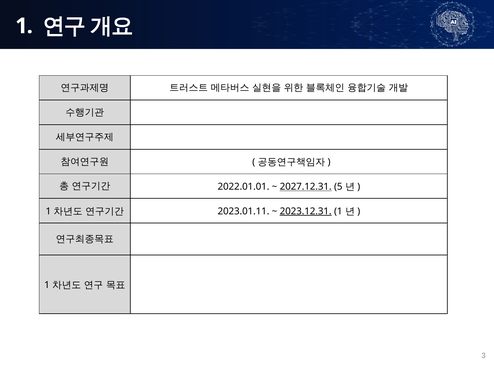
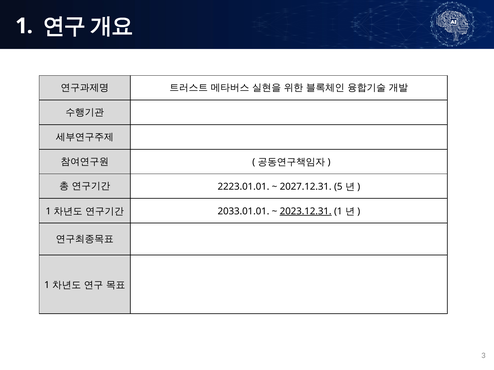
2022.01.01: 2022.01.01 -> 2223.01.01
2027.12.31 underline: present -> none
2023.01.11: 2023.01.11 -> 2033.01.01
